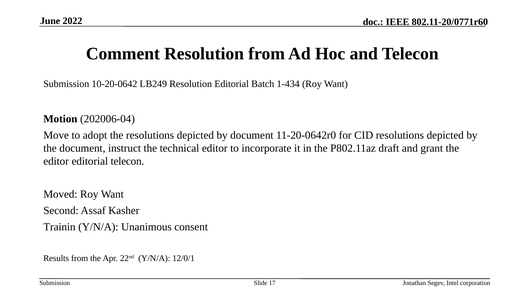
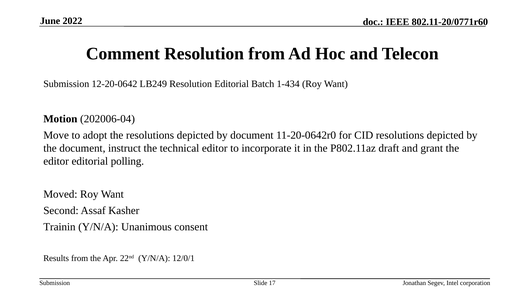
10-20-0642: 10-20-0642 -> 12-20-0642
editorial telecon: telecon -> polling
